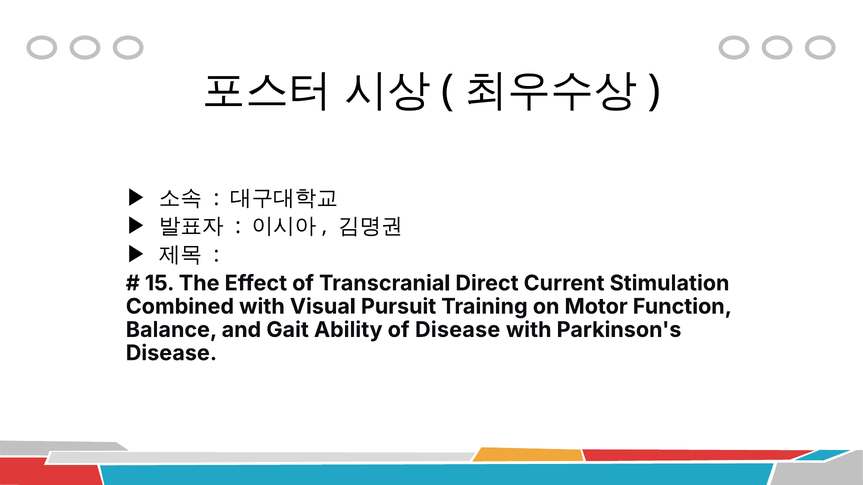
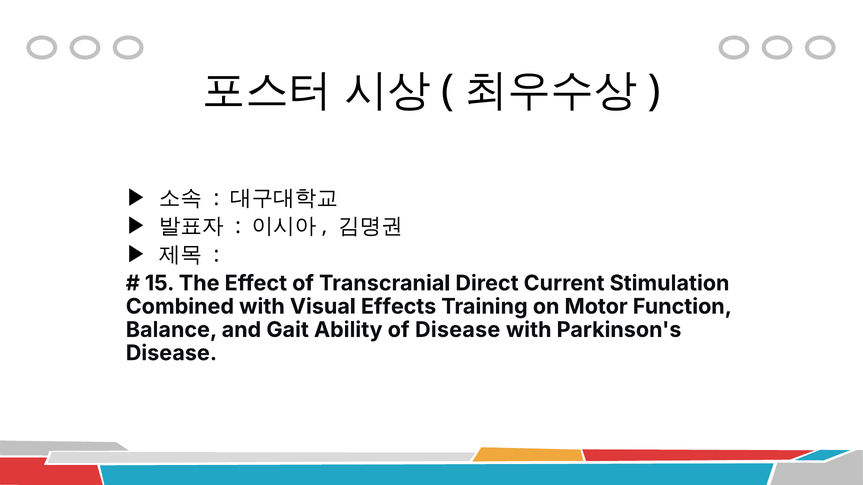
Pursuit: Pursuit -> Effects
